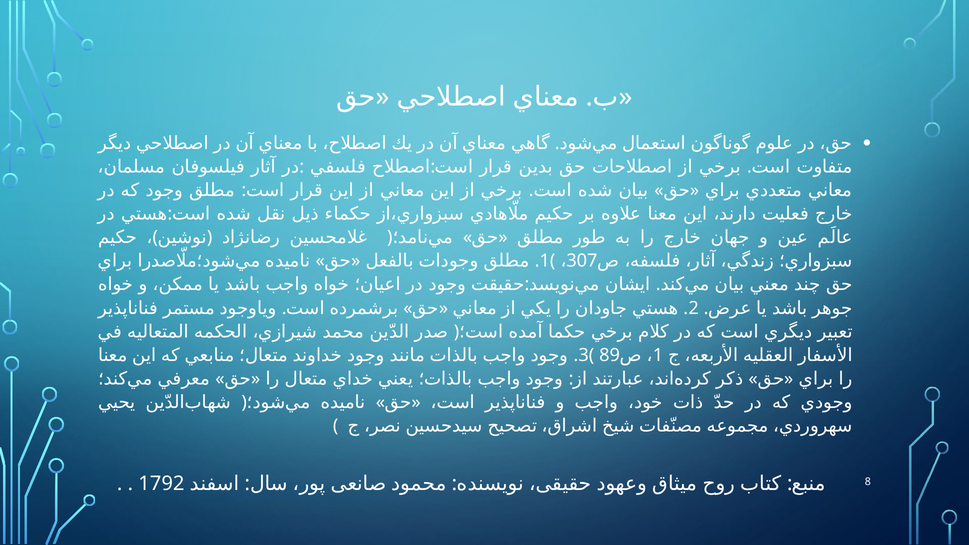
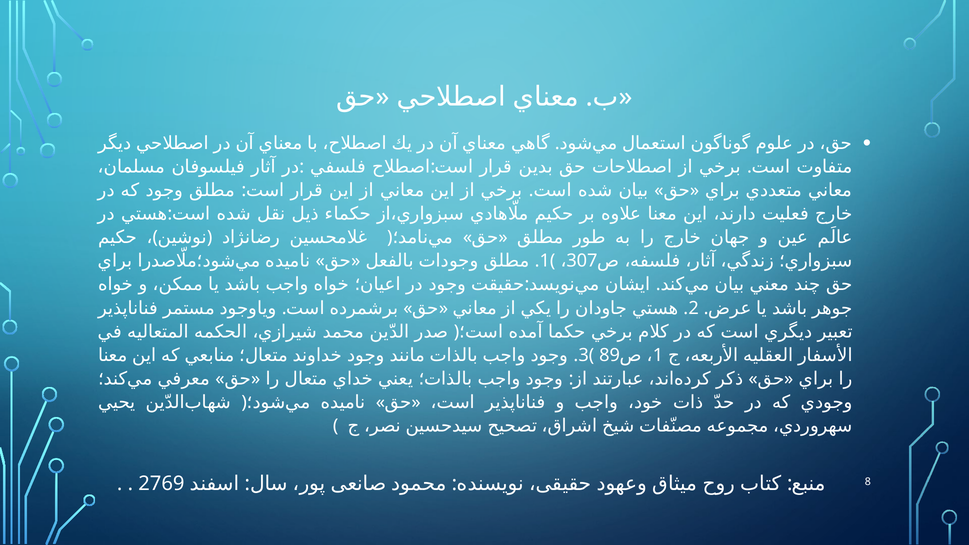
1792: 1792 -> 2769
